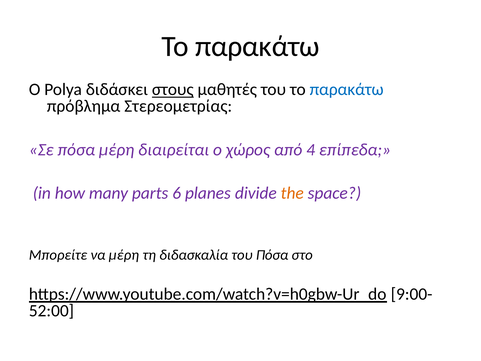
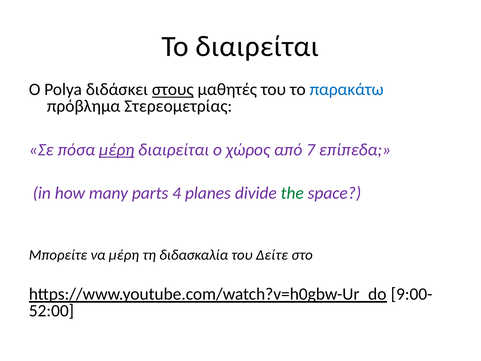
παρακάτω at (257, 47): παρακάτω -> διαιρείται
μέρη at (117, 150) underline: none -> present
4: 4 -> 7
6: 6 -> 4
the colour: orange -> green
του Πόσα: Πόσα -> Δείτε
